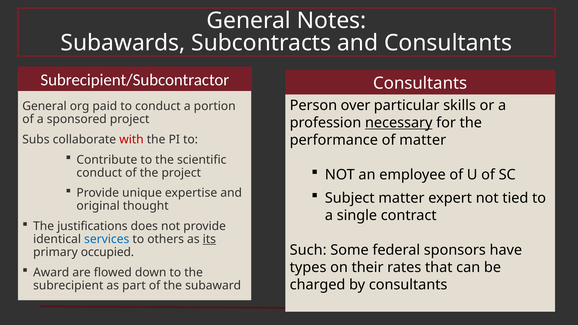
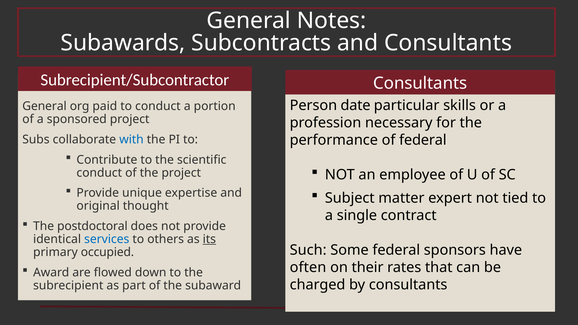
over: over -> date
necessary underline: present -> none
with colour: red -> blue
of matter: matter -> federal
justifications: justifications -> postdoctoral
types: types -> often
